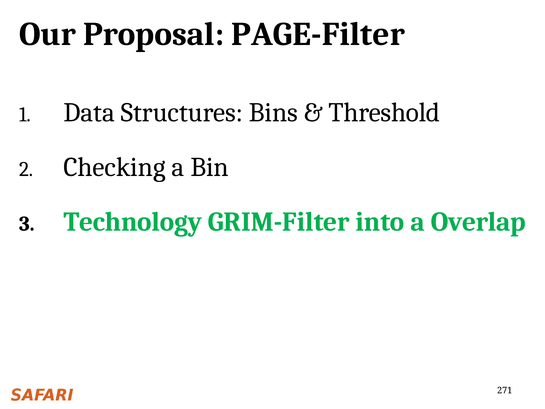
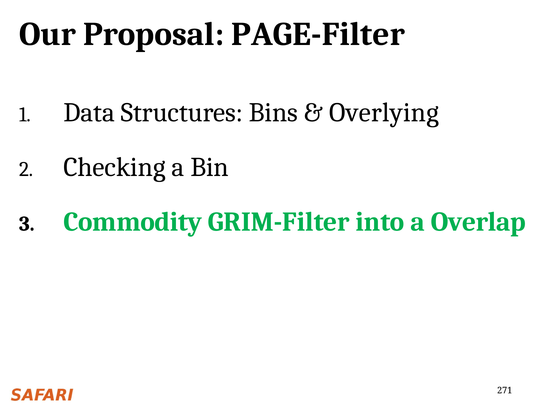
Threshold: Threshold -> Overlying
Technology: Technology -> Commodity
